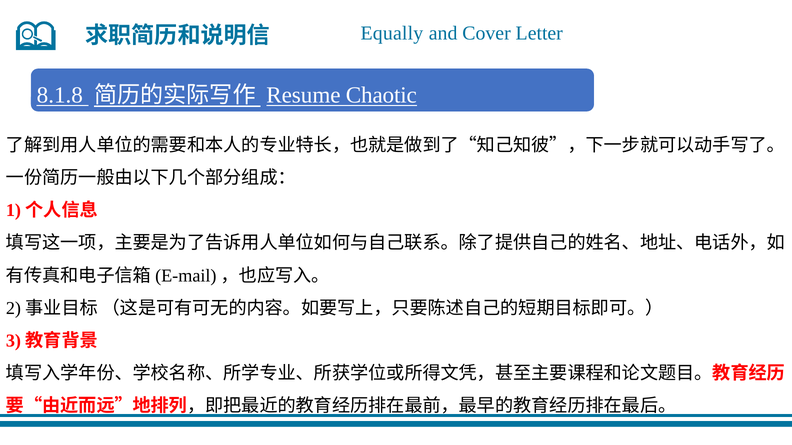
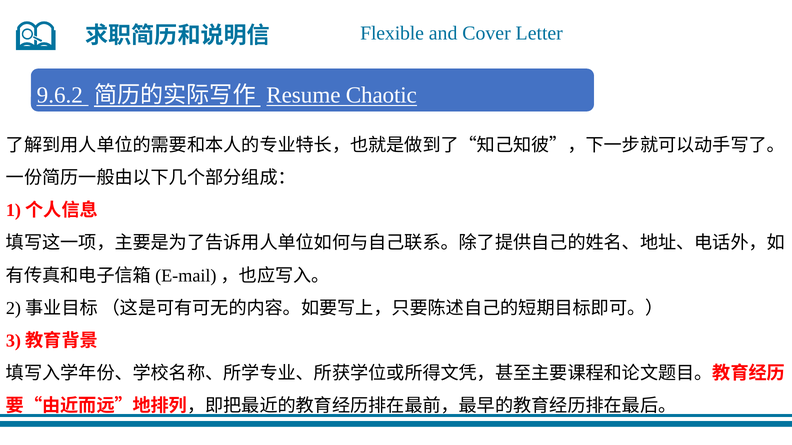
Equally: Equally -> Flexible
8.1.8: 8.1.8 -> 9.6.2
